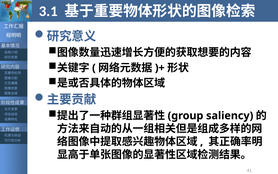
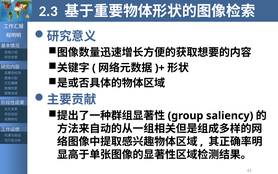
3.1: 3.1 -> 2.3
